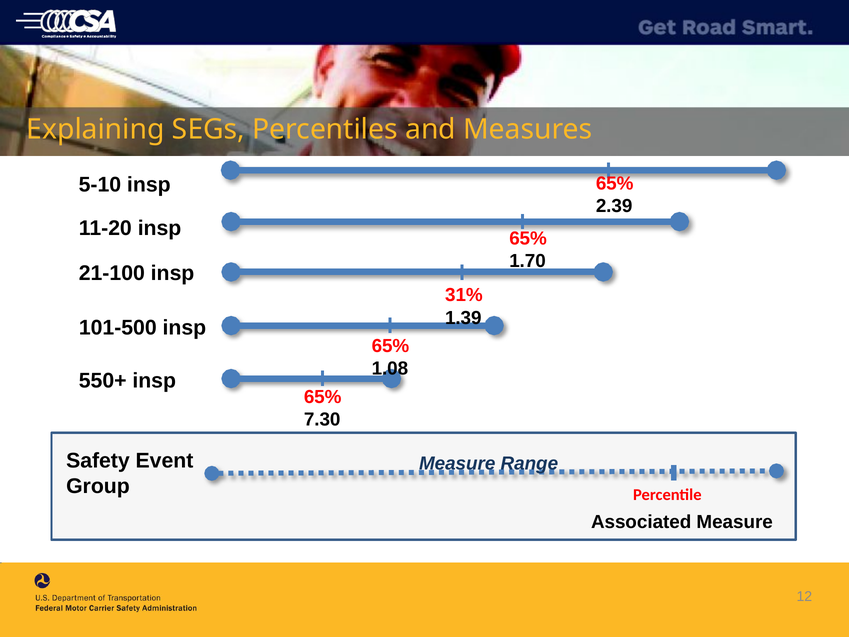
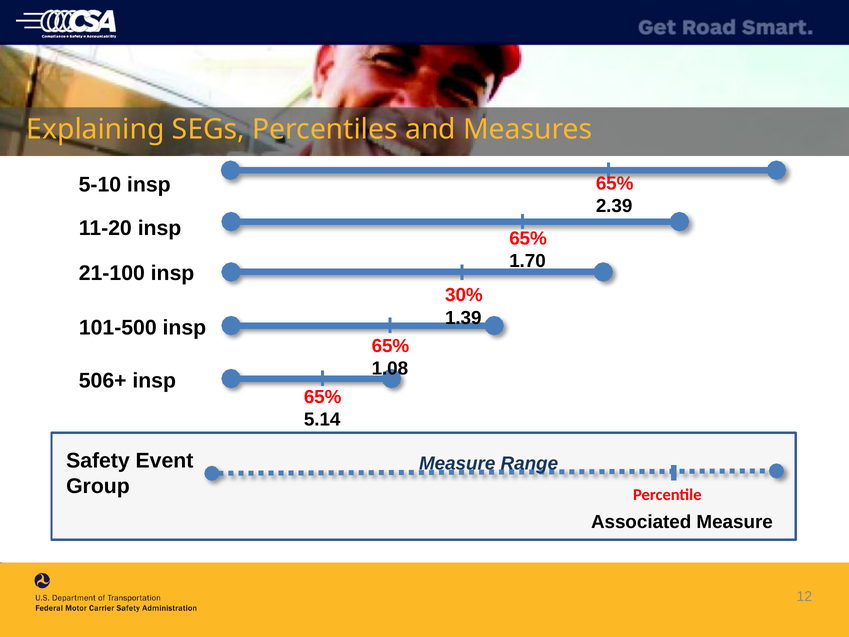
31%: 31% -> 30%
550+: 550+ -> 506+
7.30: 7.30 -> 5.14
